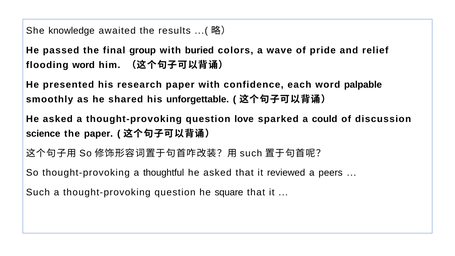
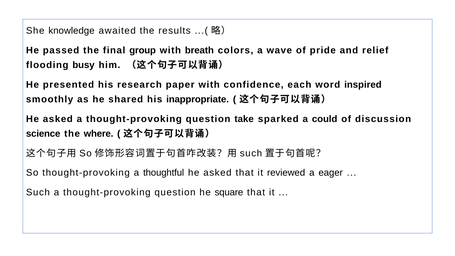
buried: buried -> breath
flooding word: word -> busy
palpable: palpable -> inspired
unforgettable: unforgettable -> inappropriate
love: love -> take
the paper: paper -> where
peers: peers -> eager
